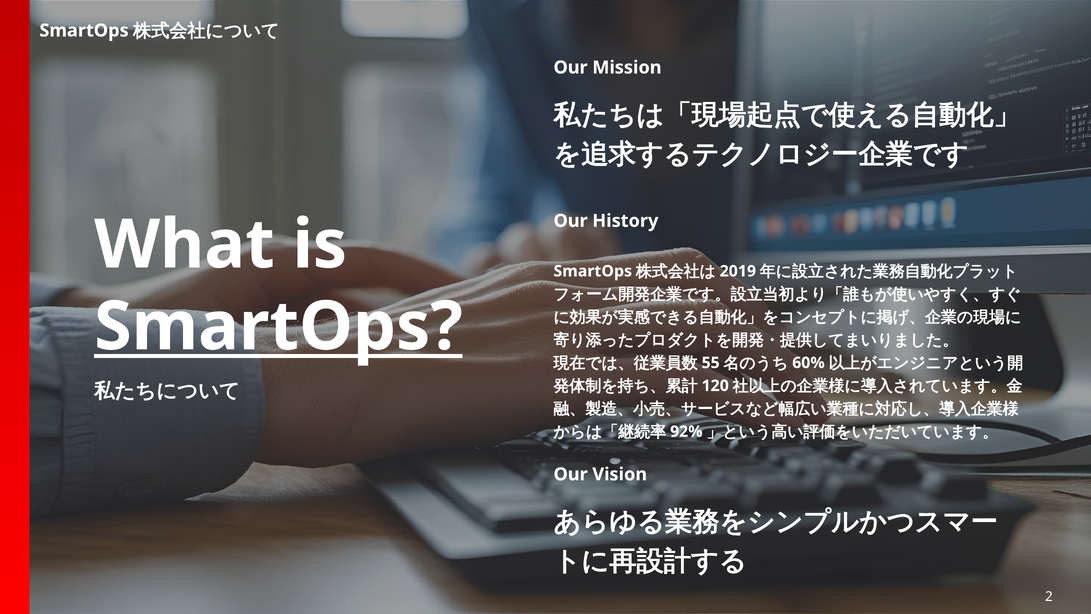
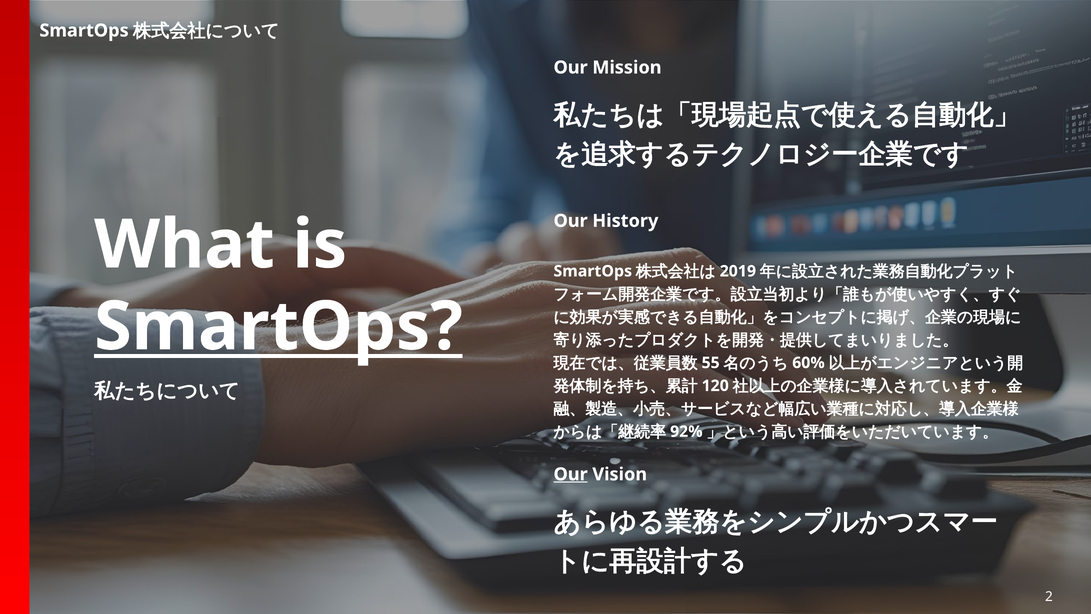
Our at (571, 474) underline: none -> present
